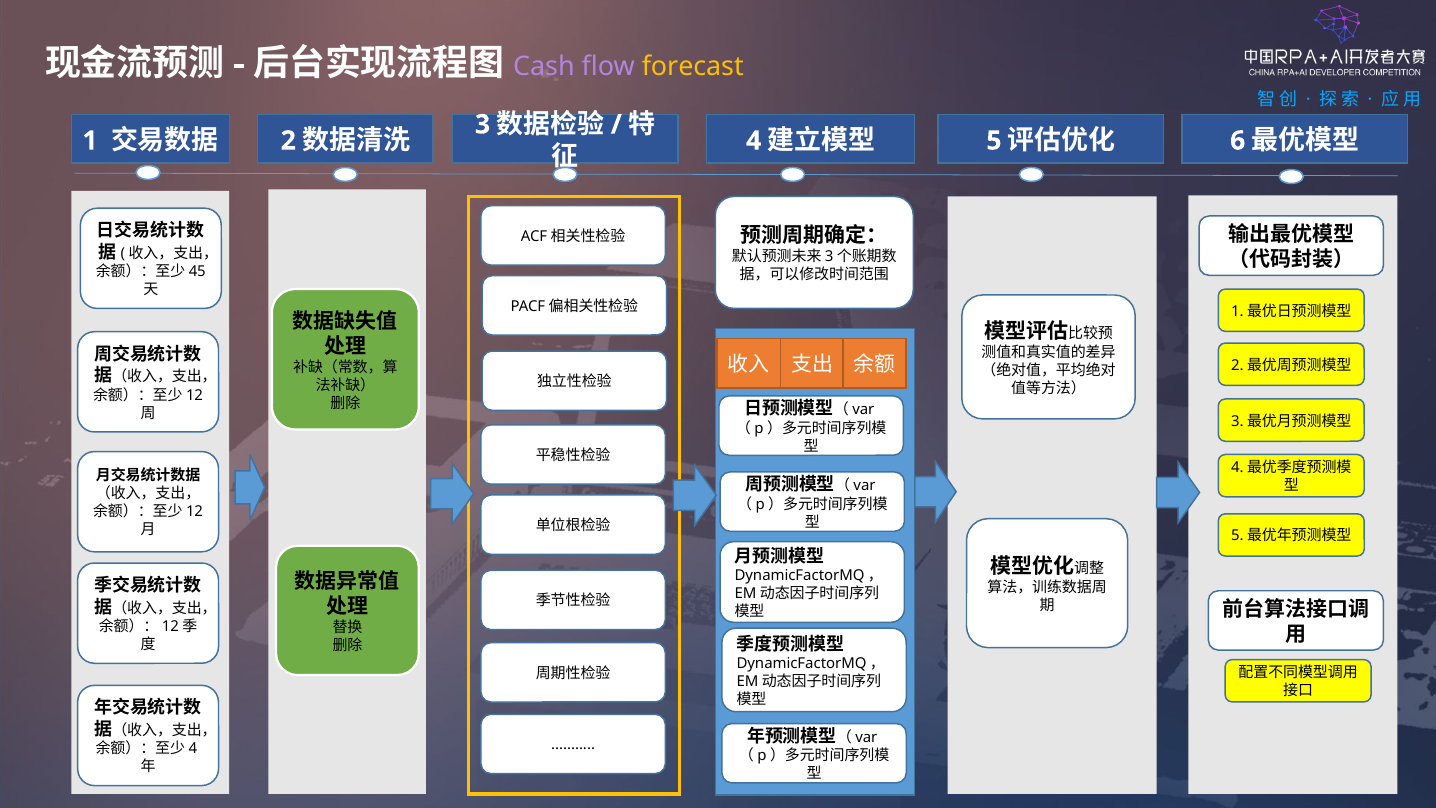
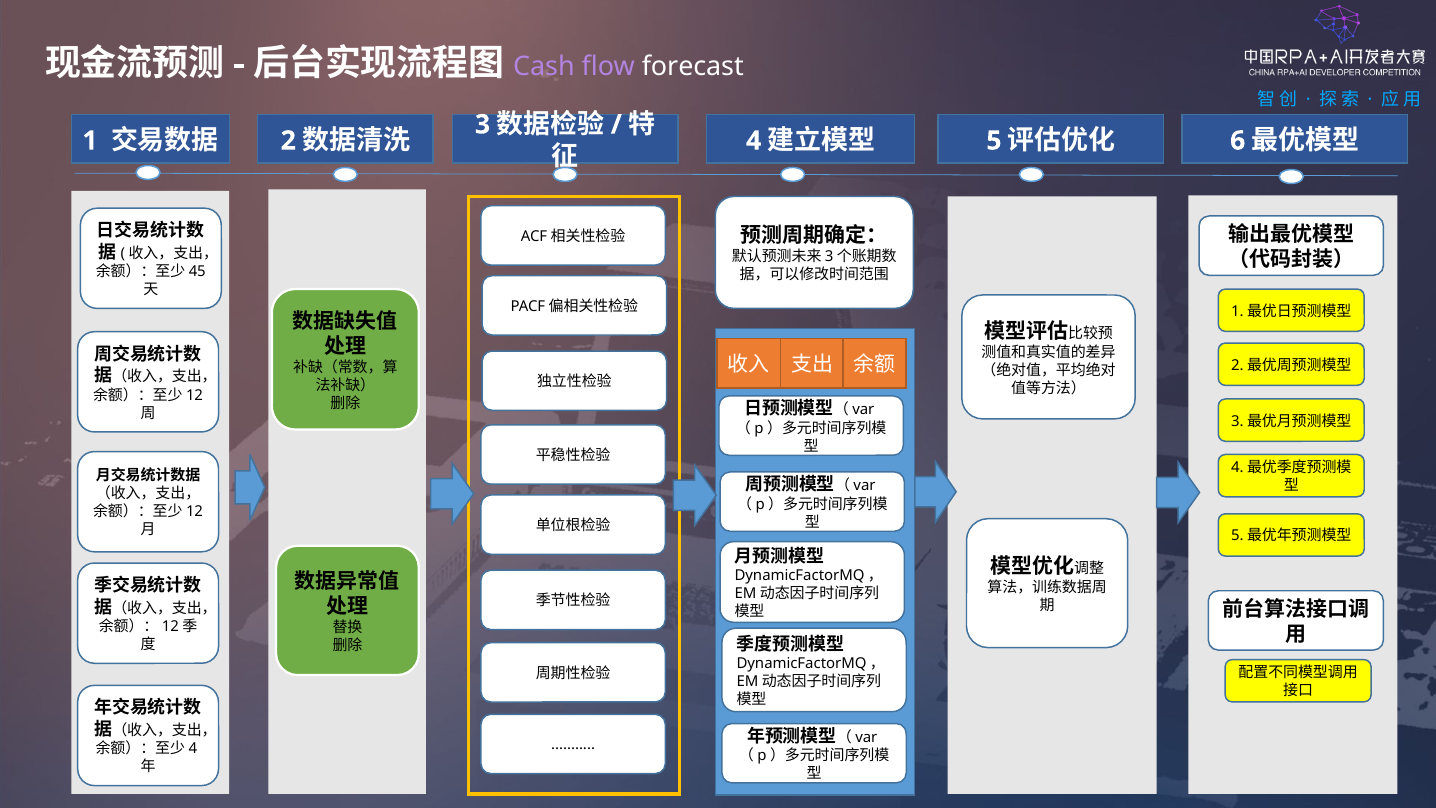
forecast colour: yellow -> white
